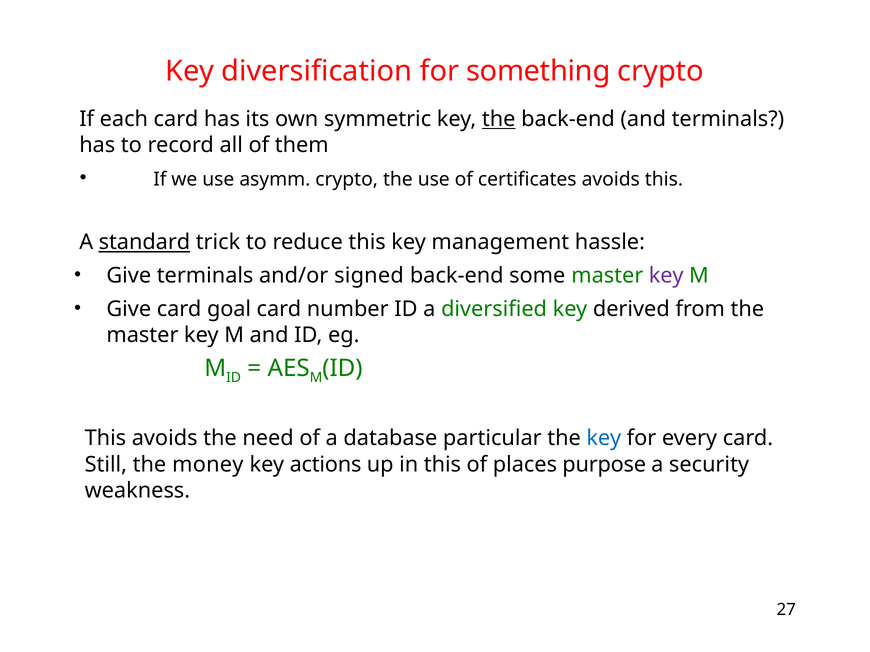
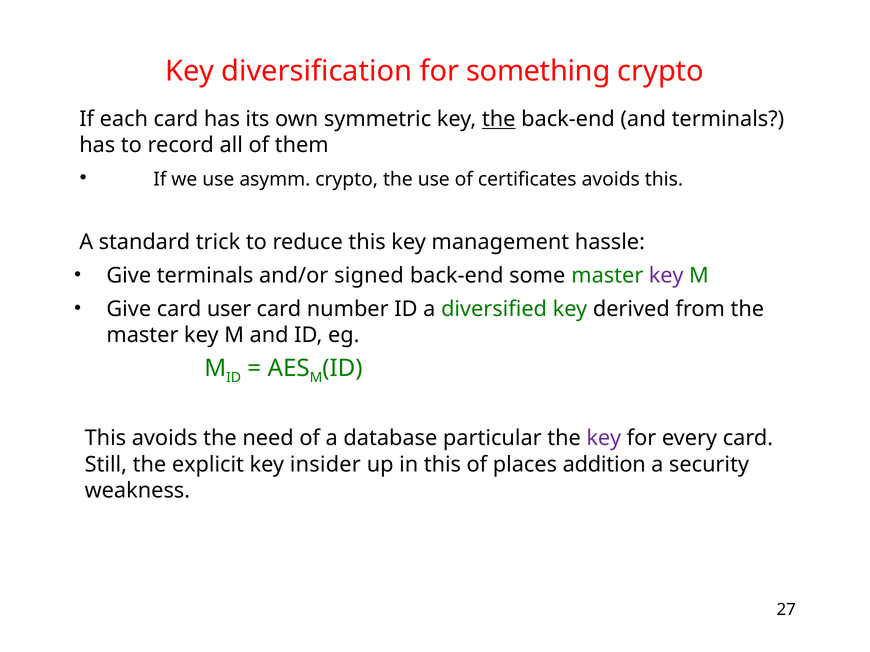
standard underline: present -> none
goal: goal -> user
key at (604, 439) colour: blue -> purple
money: money -> explicit
actions: actions -> insider
purpose: purpose -> addition
